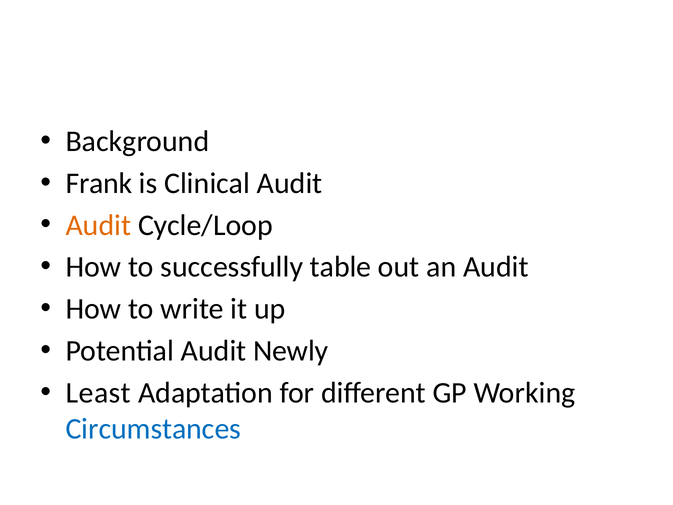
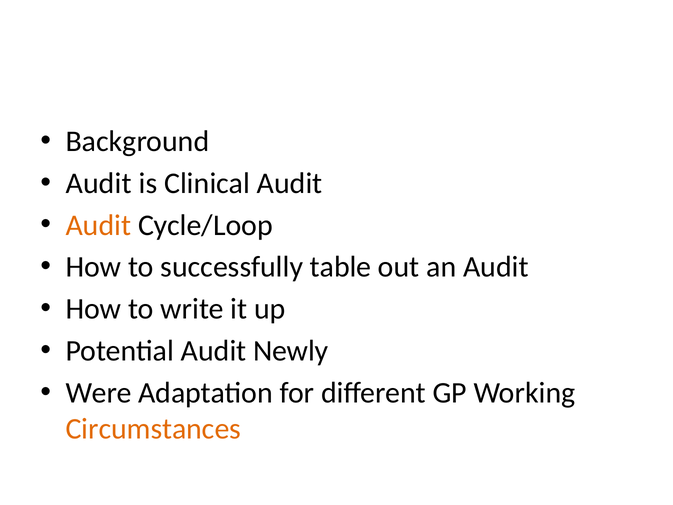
Frank at (99, 183): Frank -> Audit
Least: Least -> Were
Circumstances colour: blue -> orange
